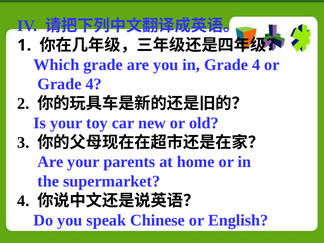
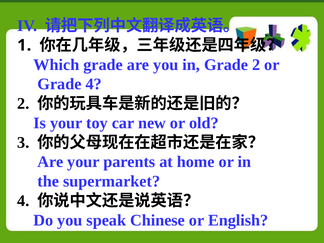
in Grade 4: 4 -> 2
